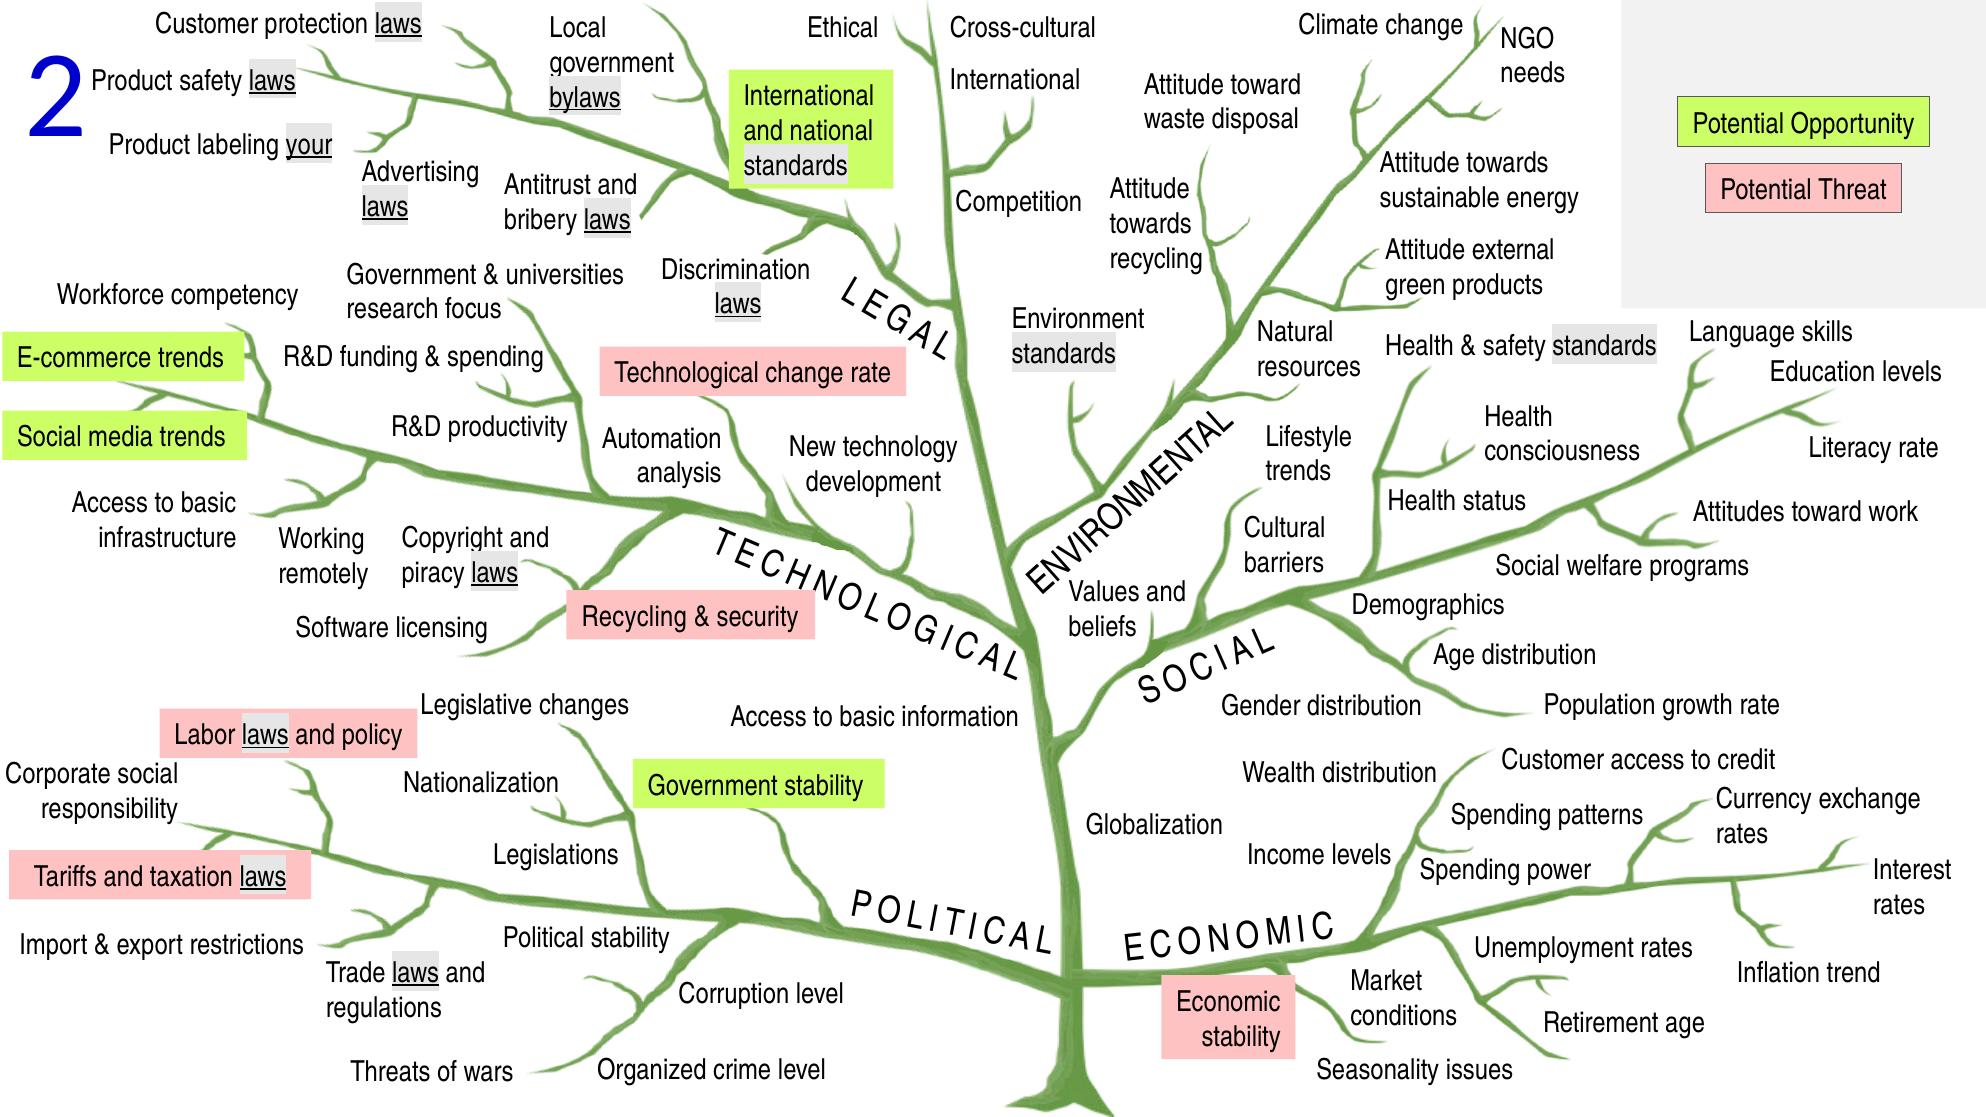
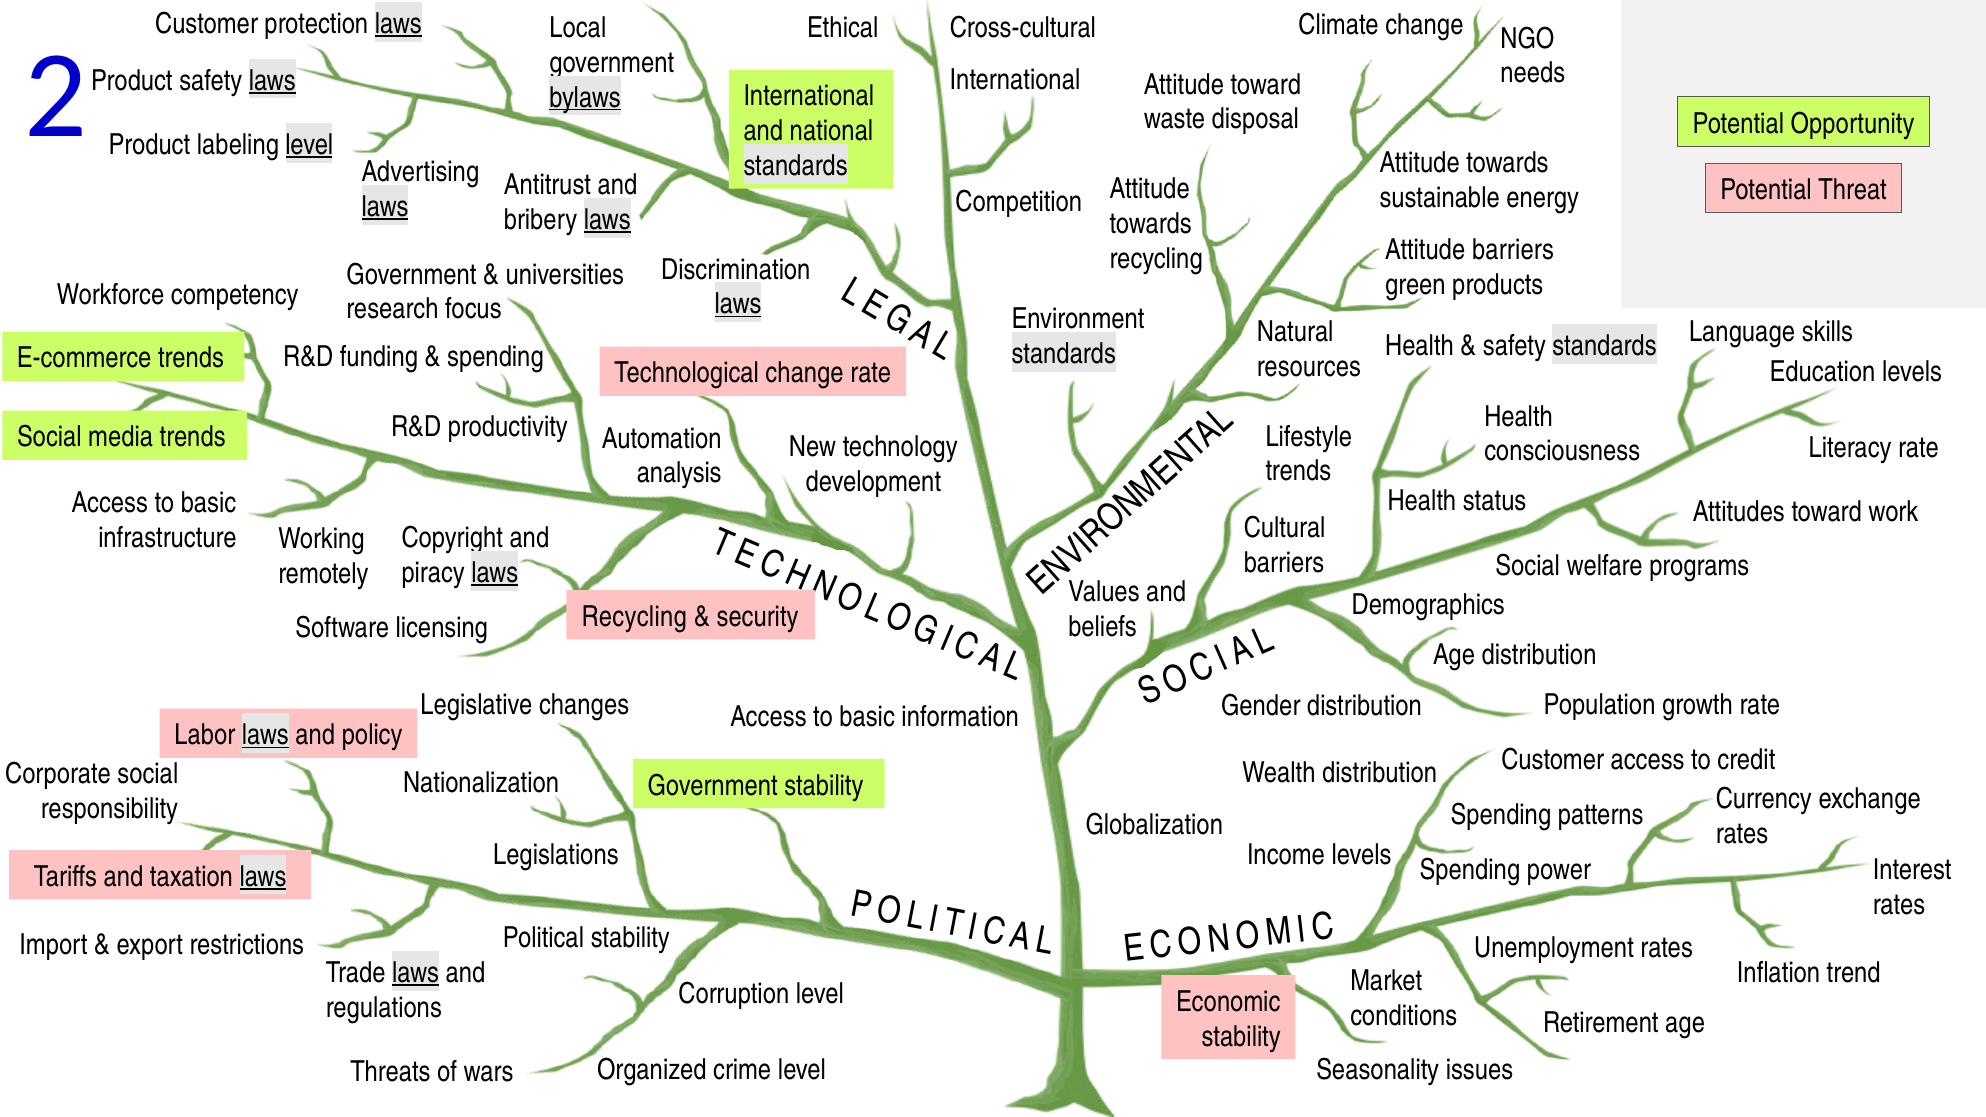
labeling your: your -> level
Attitude external: external -> barriers
